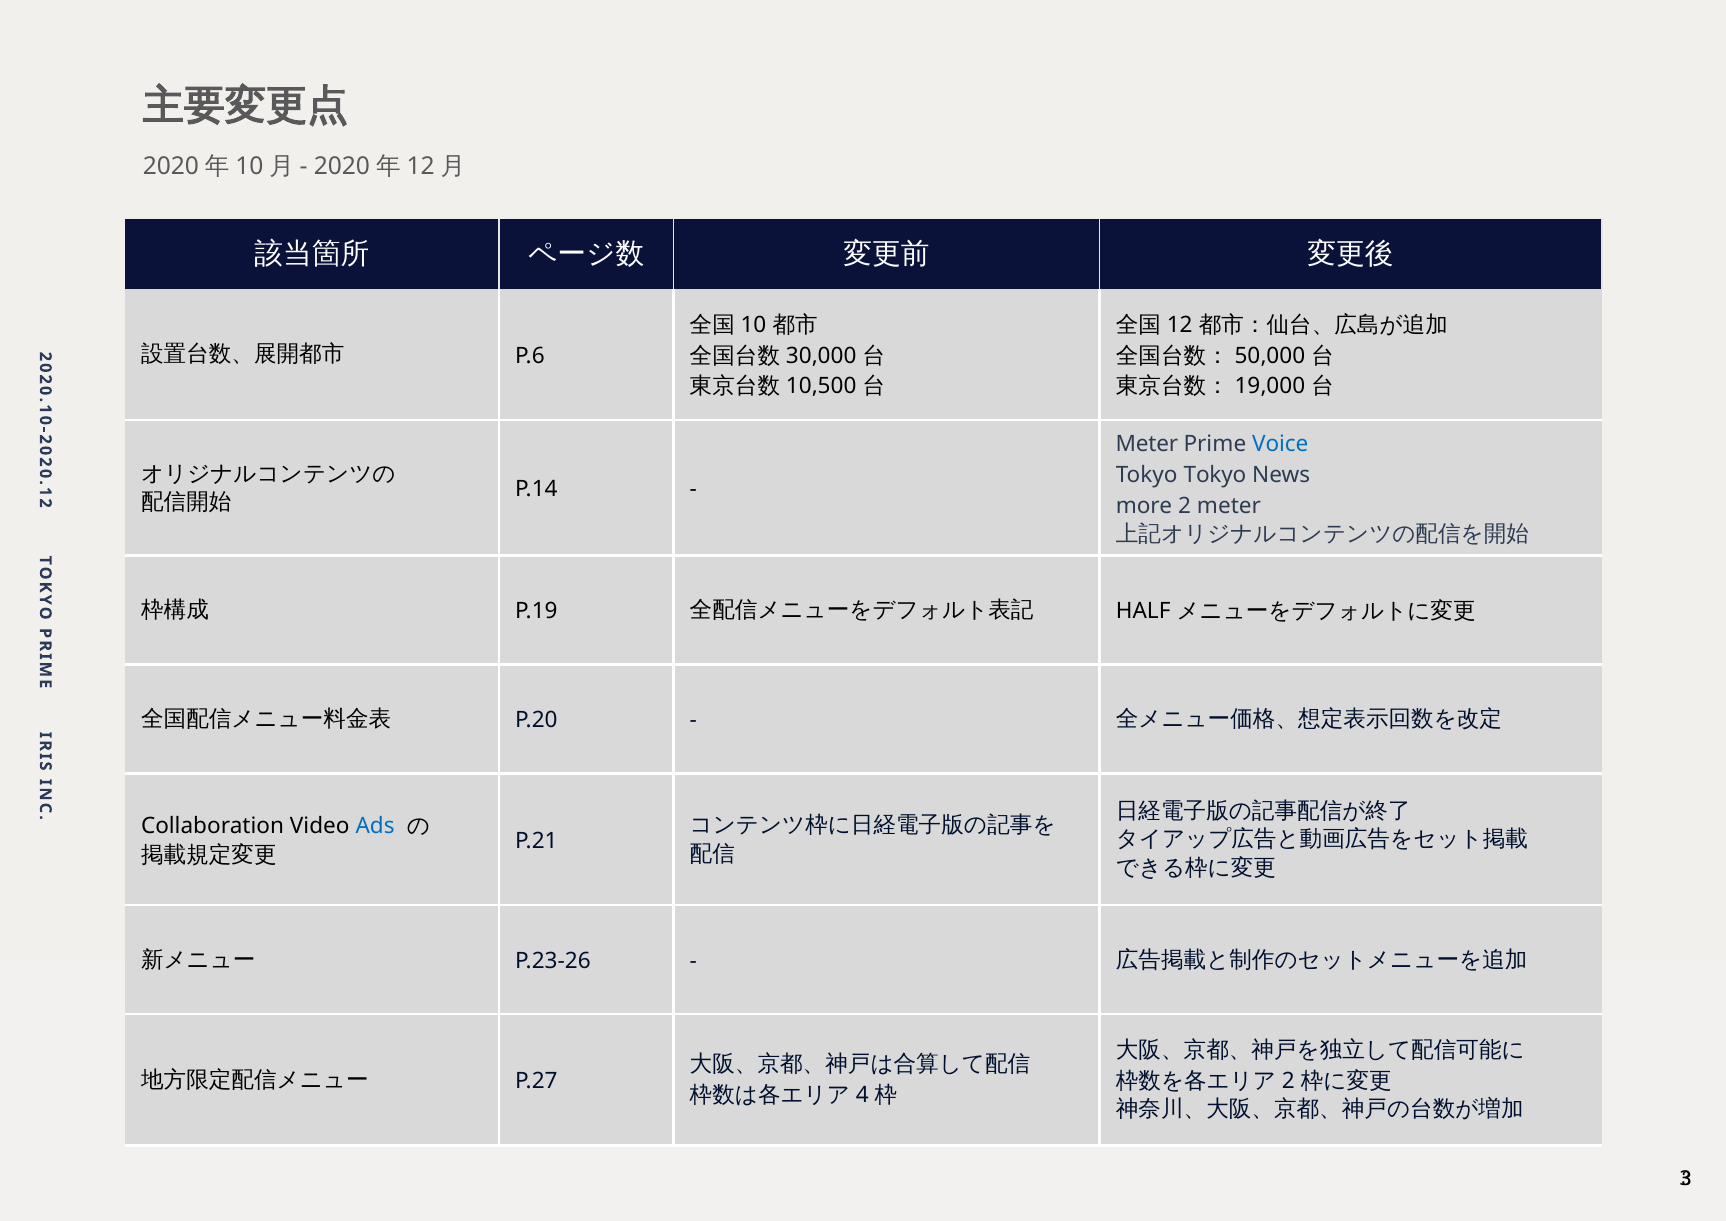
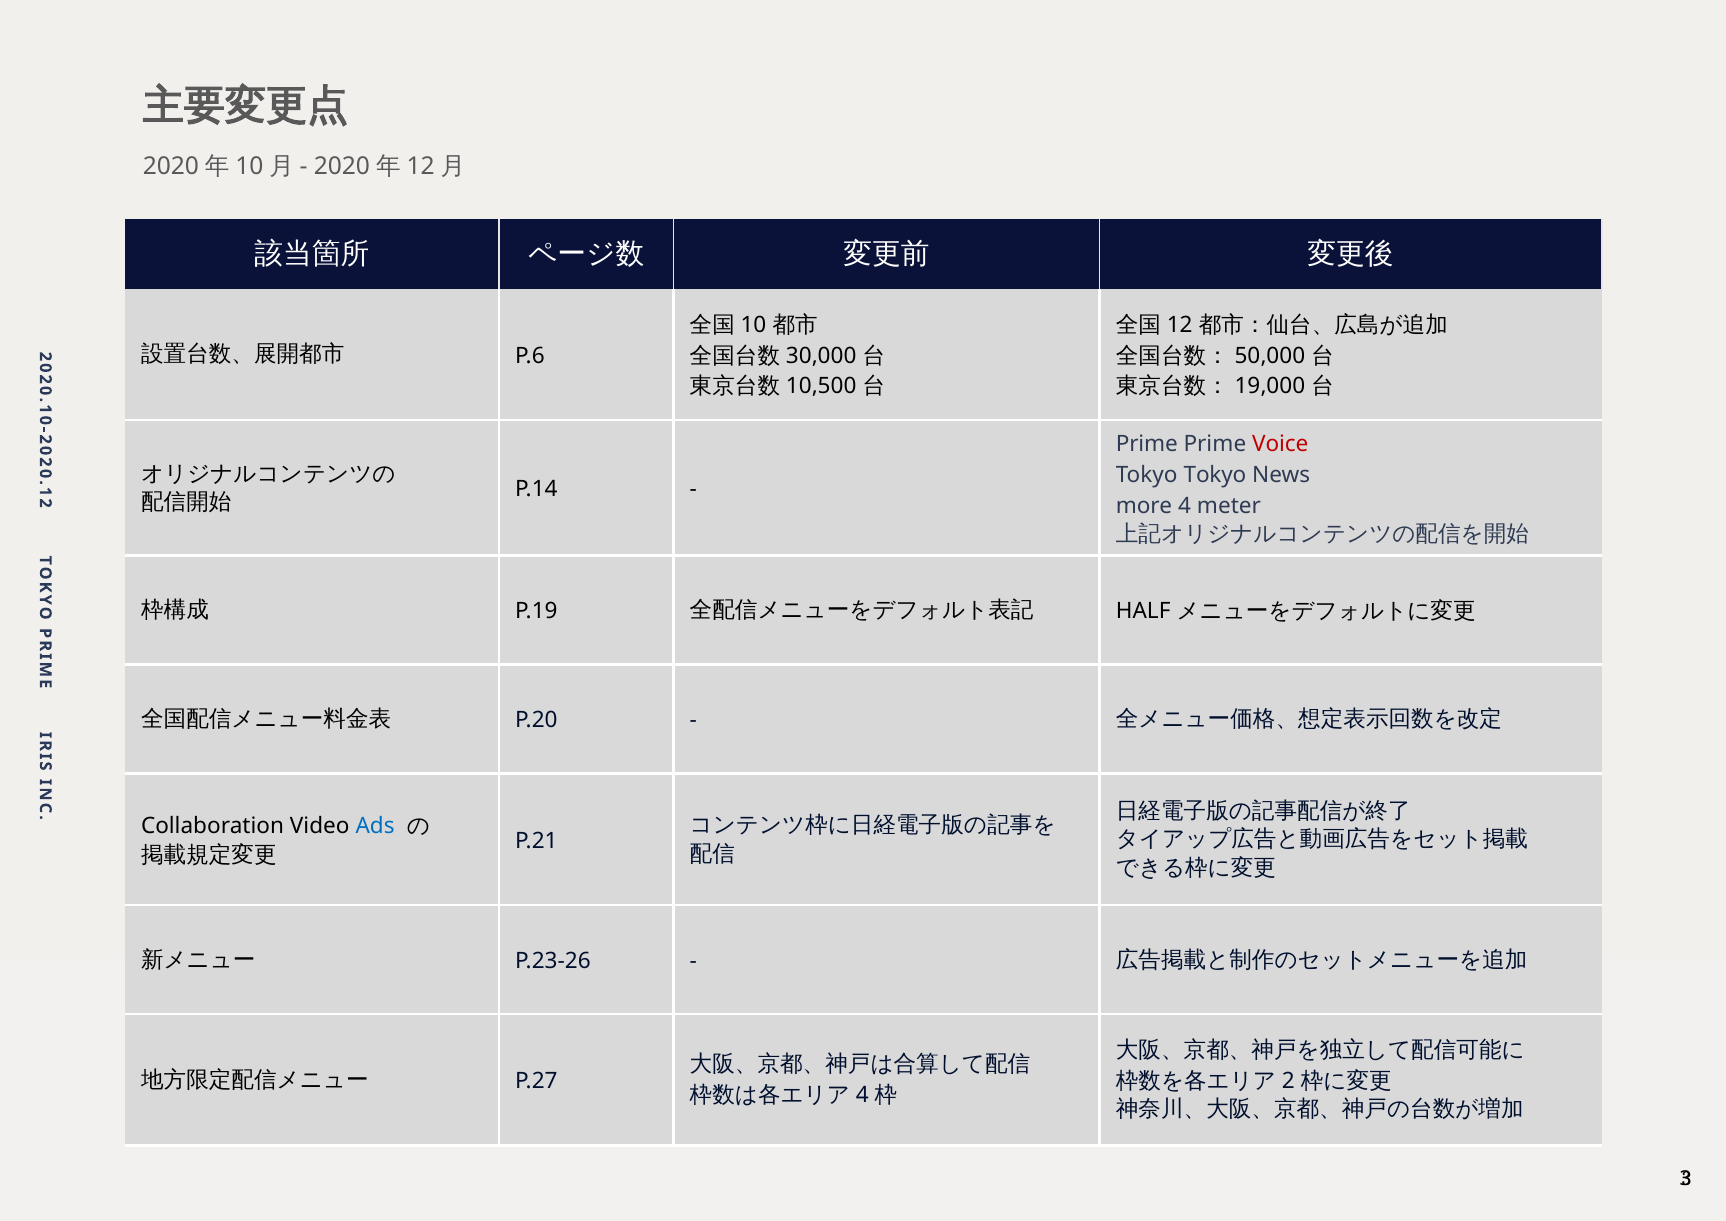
Meter at (1147, 444): Meter -> Prime
Voice colour: blue -> red
more 2: 2 -> 4
